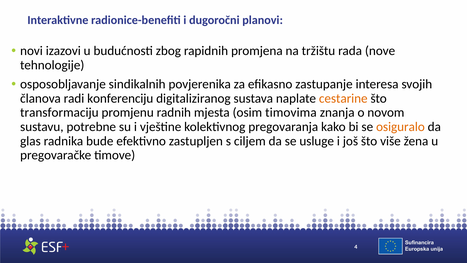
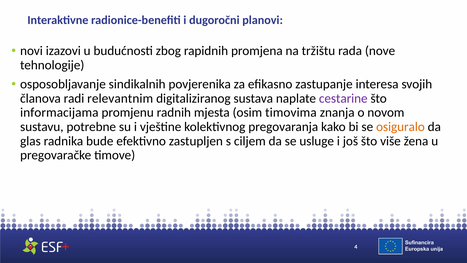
konferenciju: konferenciju -> relevantnim
cestarine colour: orange -> purple
transformaciju: transformaciju -> informacijama
